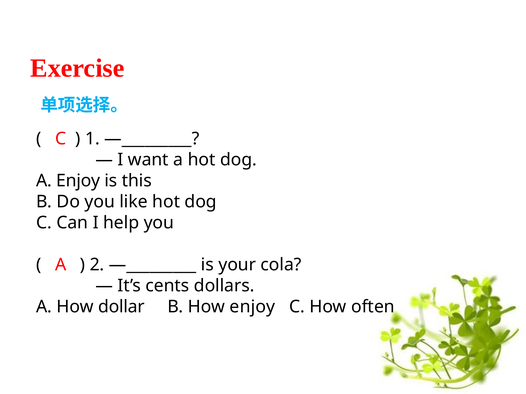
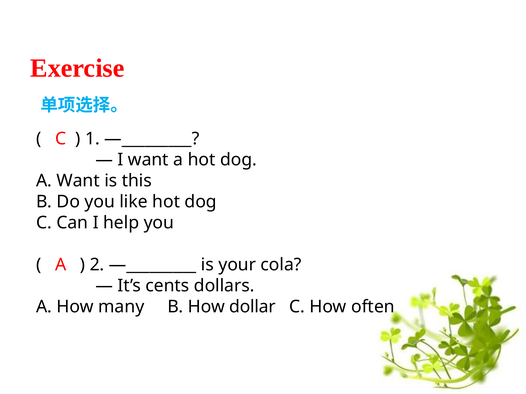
A Enjoy: Enjoy -> Want
dollar: dollar -> many
How enjoy: enjoy -> dollar
